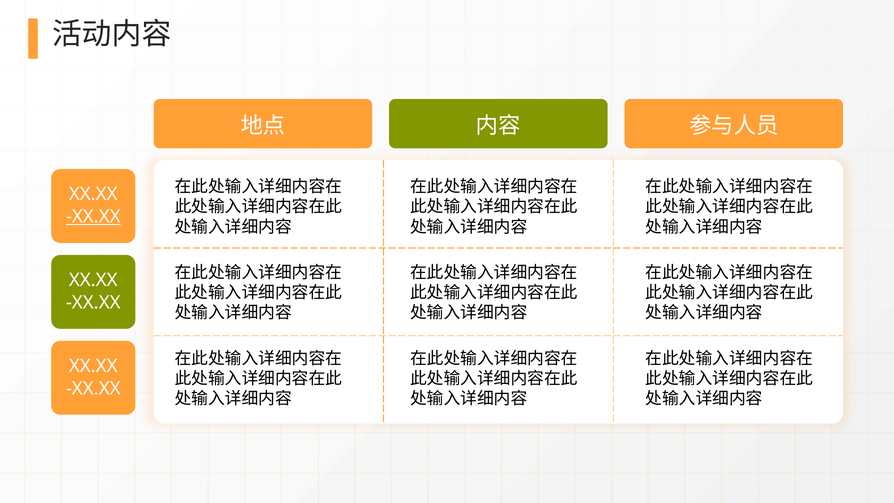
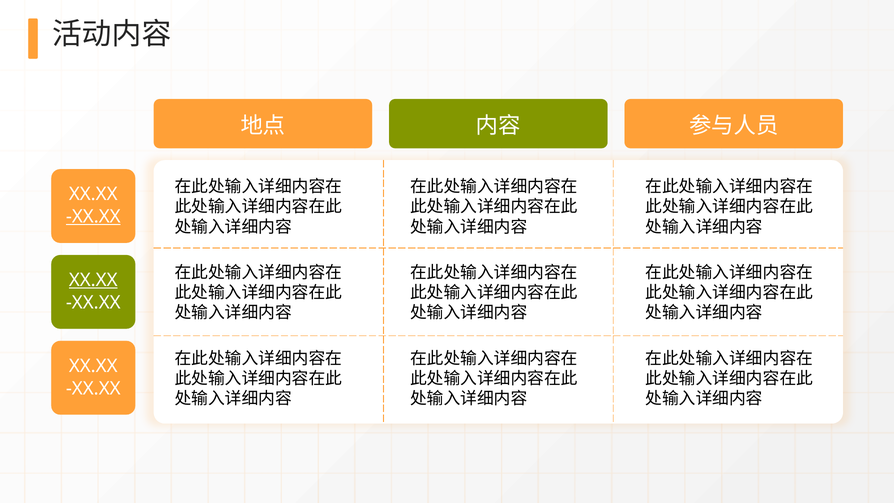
XX.XX at (93, 280) underline: none -> present
